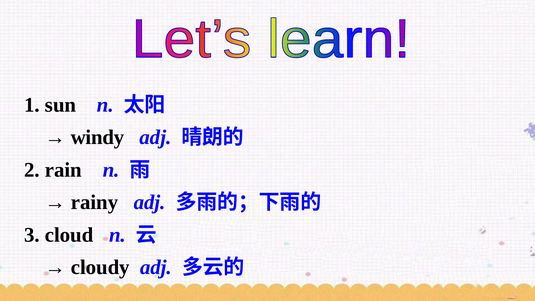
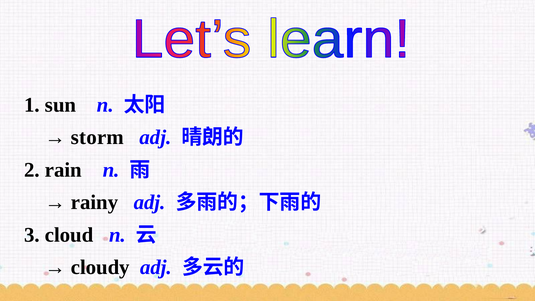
windy: windy -> storm
